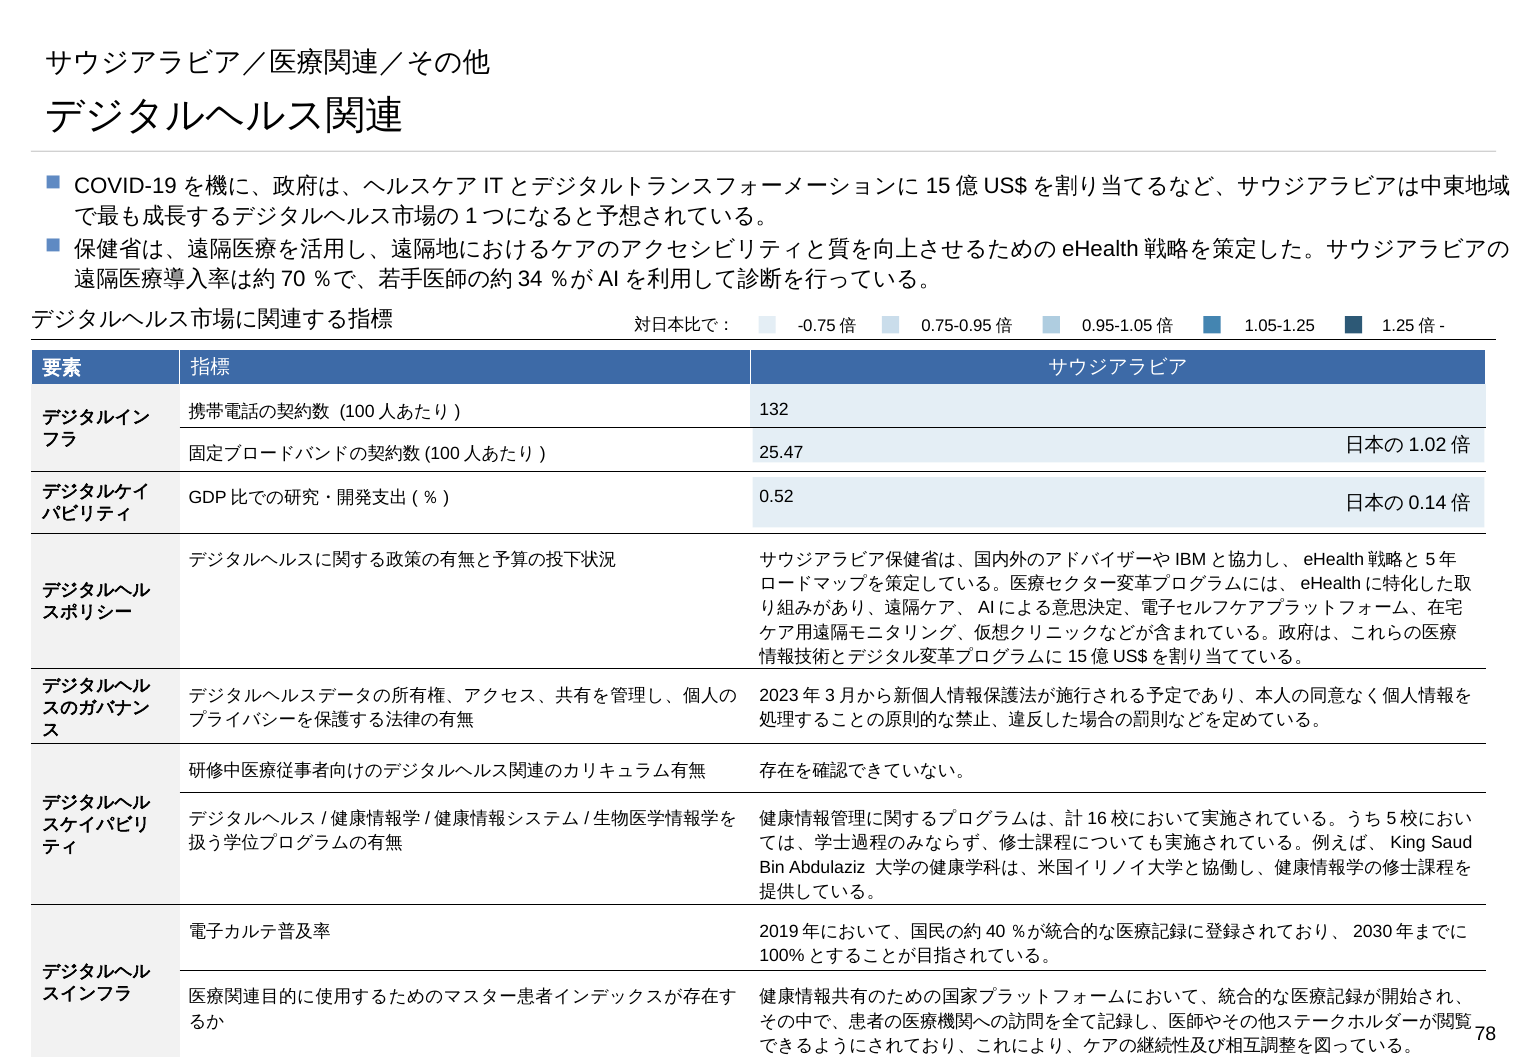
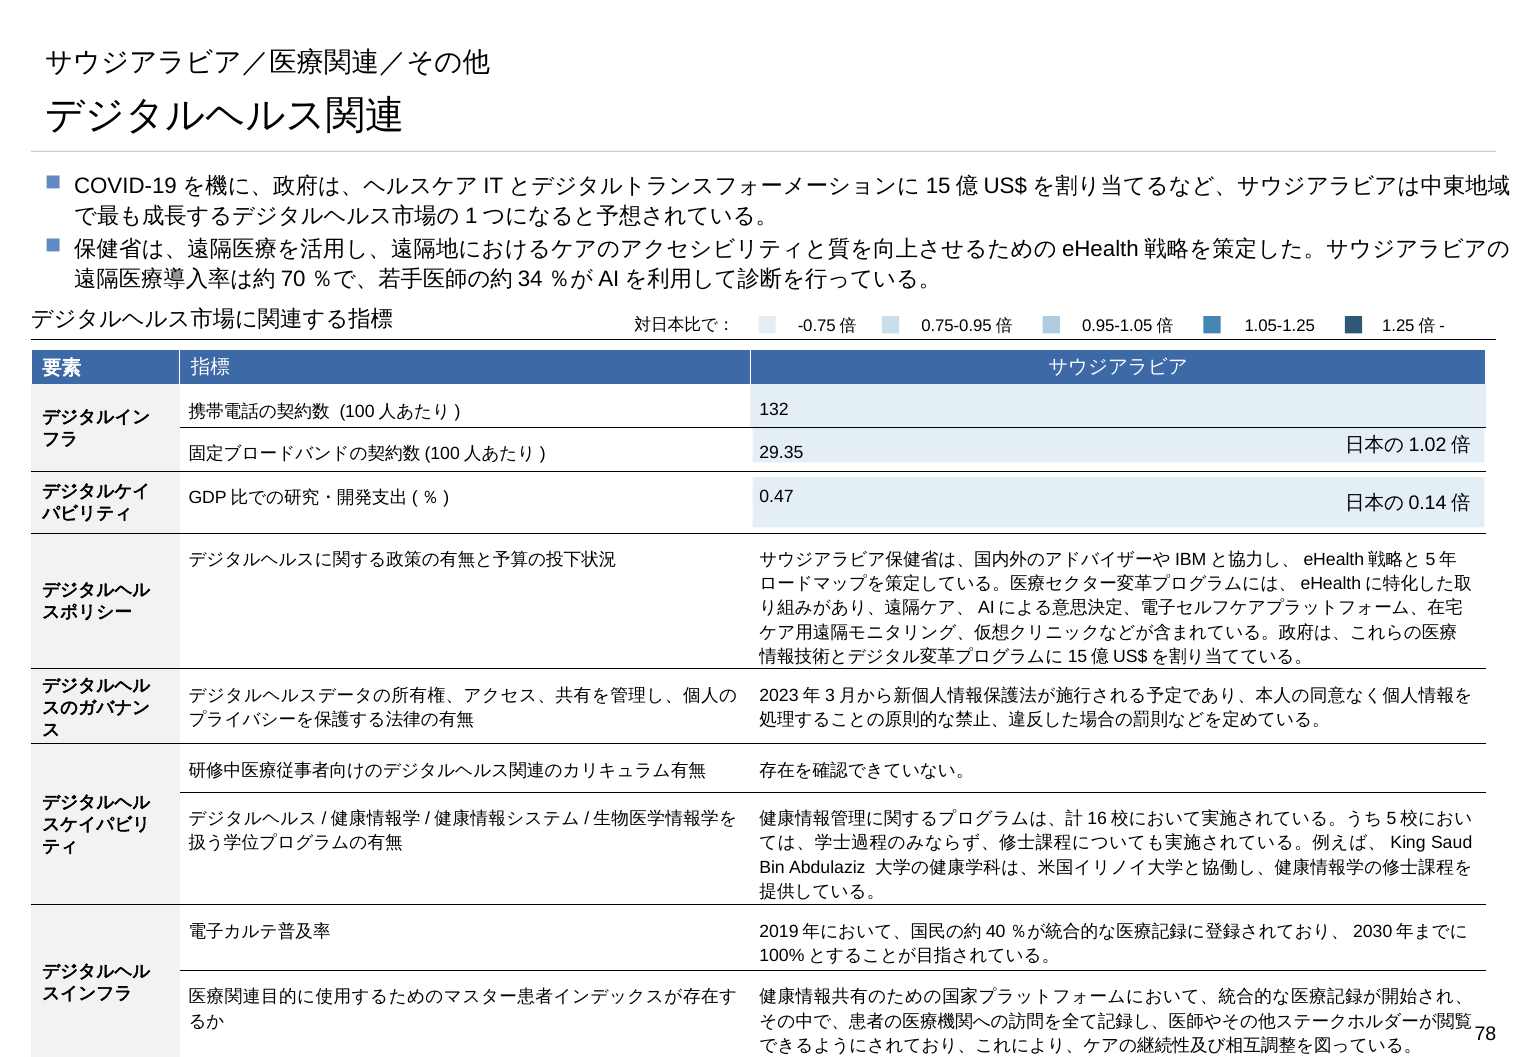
25.47: 25.47 -> 29.35
0.52: 0.52 -> 0.47
